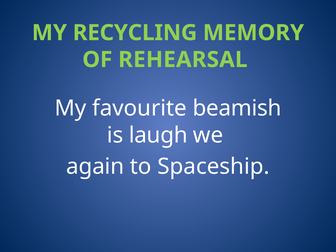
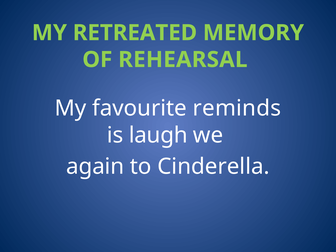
RECYCLING: RECYCLING -> RETREATED
beamish: beamish -> reminds
Spaceship: Spaceship -> Cinderella
